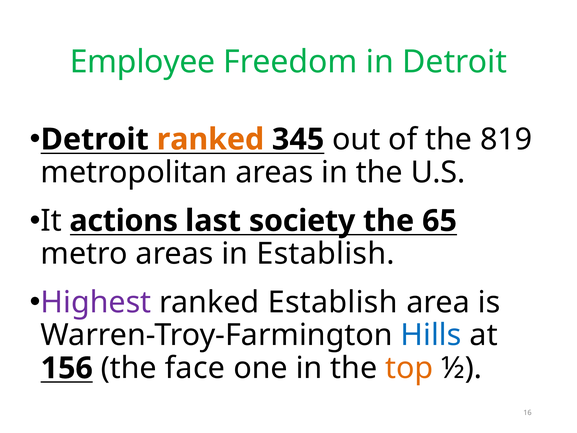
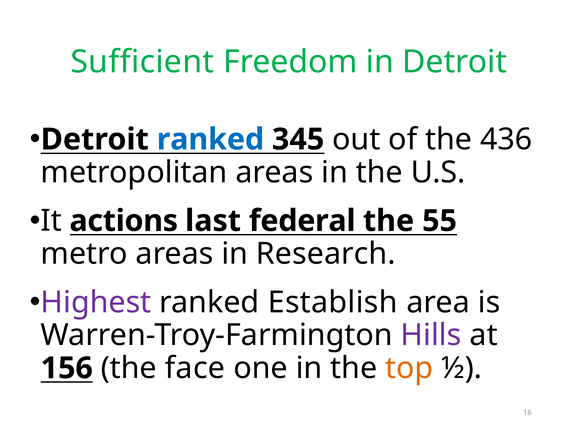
Employee: Employee -> Sufficient
ranked at (210, 139) colour: orange -> blue
819: 819 -> 436
society: society -> federal
65: 65 -> 55
in Establish: Establish -> Research
Hills colour: blue -> purple
